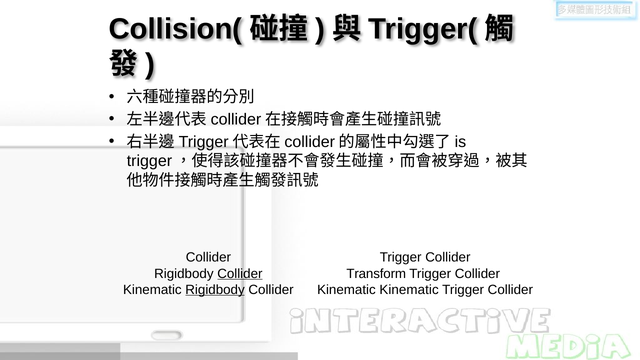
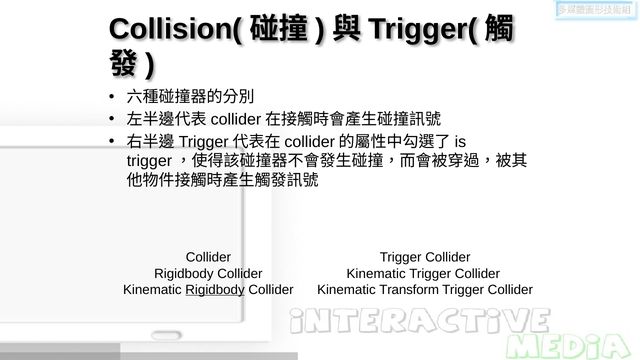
Collider at (240, 274) underline: present -> none
Transform at (376, 274): Transform -> Kinematic
Kinematic Kinematic: Kinematic -> Transform
